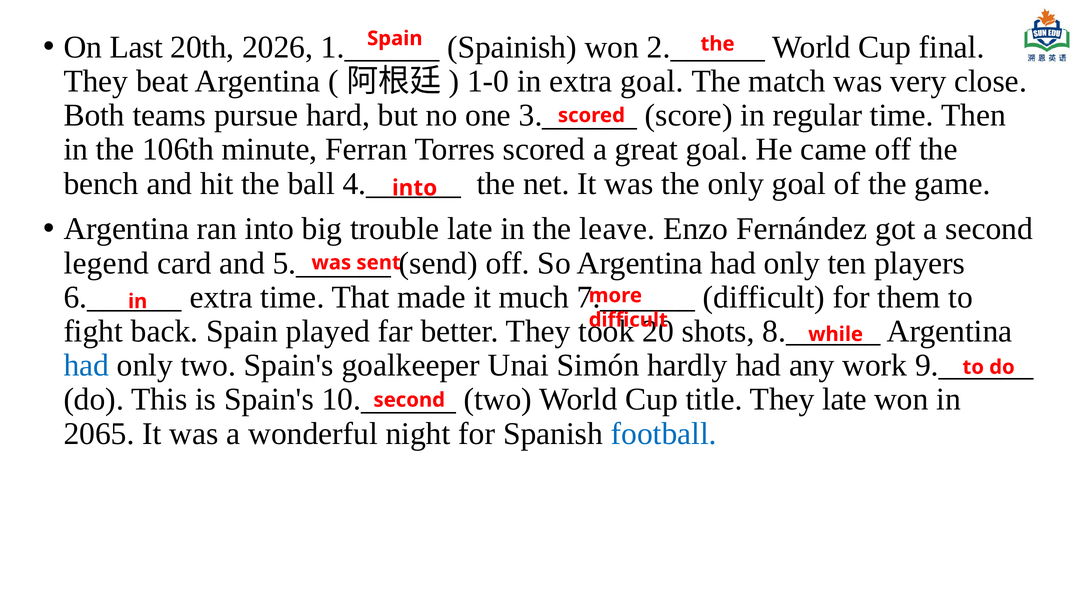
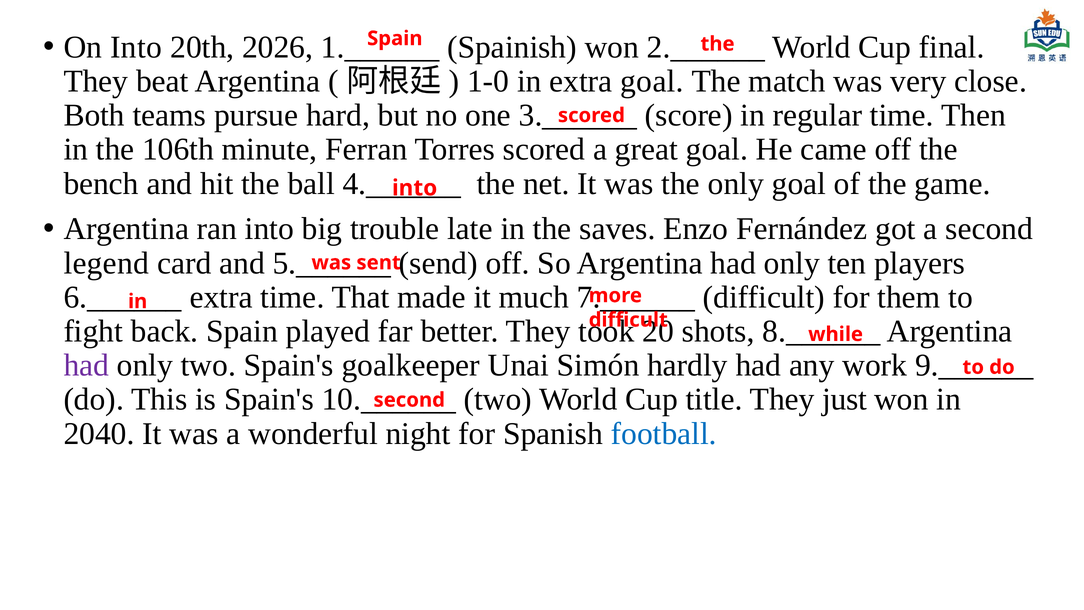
On Last: Last -> Into
leave: leave -> saves
had at (86, 365) colour: blue -> purple
They late: late -> just
2065: 2065 -> 2040
